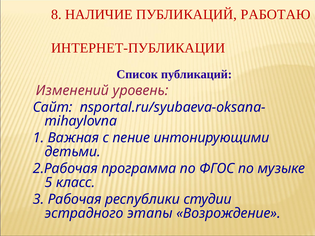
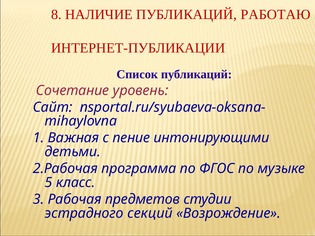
Изменений: Изменений -> Сочетание
республики: республики -> предметов
этапы: этапы -> секций
